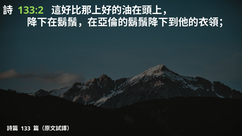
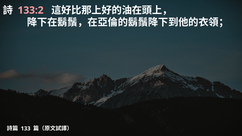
133:2 colour: light green -> pink
